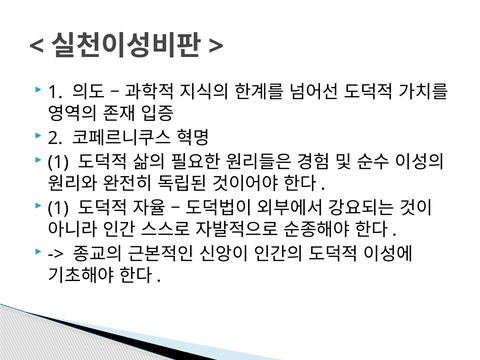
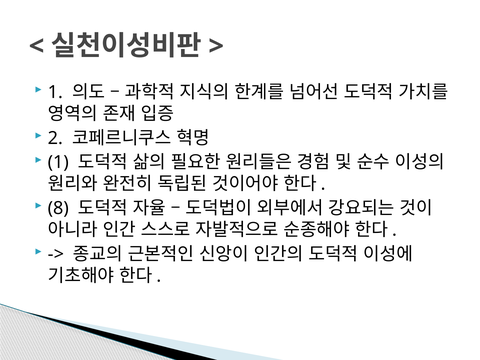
1 at (58, 208): 1 -> 8
